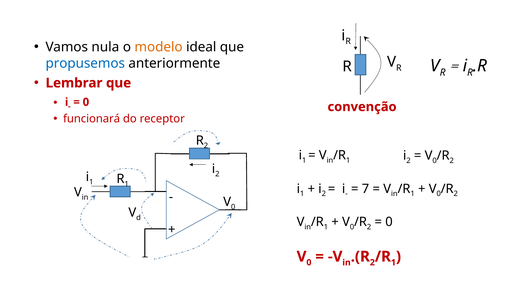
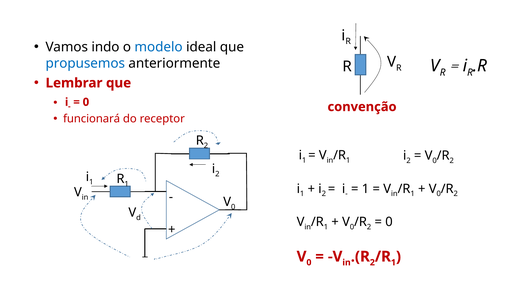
nula: nula -> indo
modelo colour: orange -> blue
7 at (366, 189): 7 -> 1
